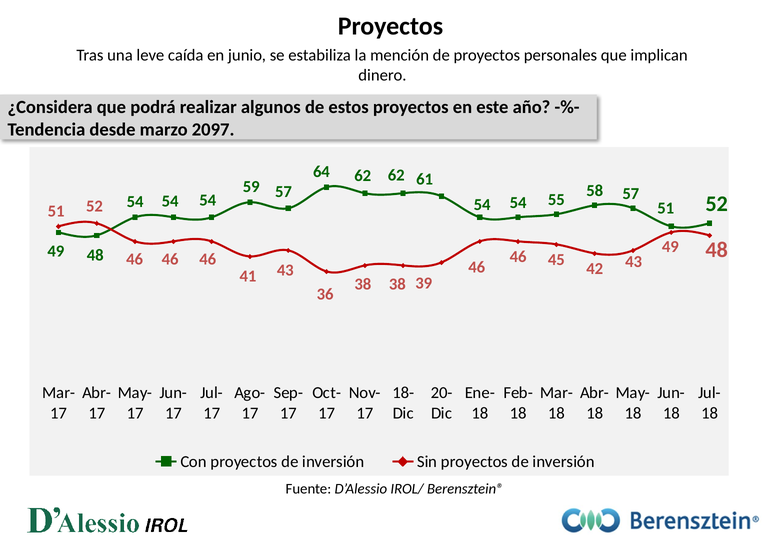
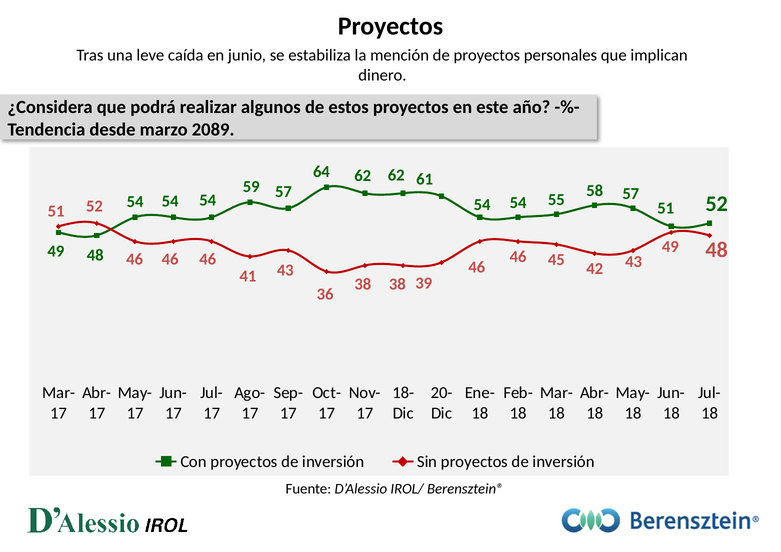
2097: 2097 -> 2089
